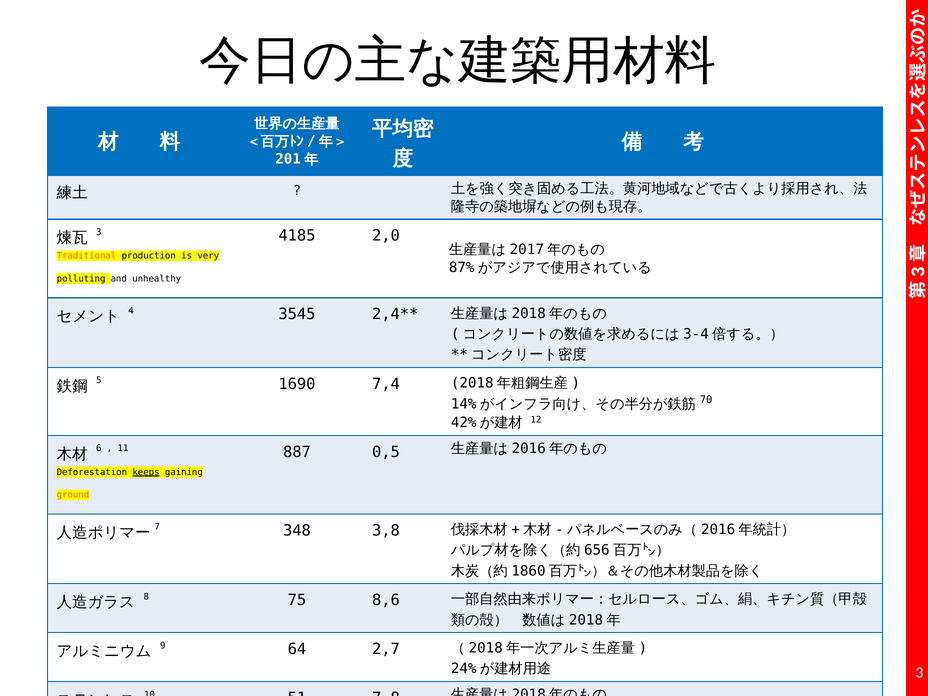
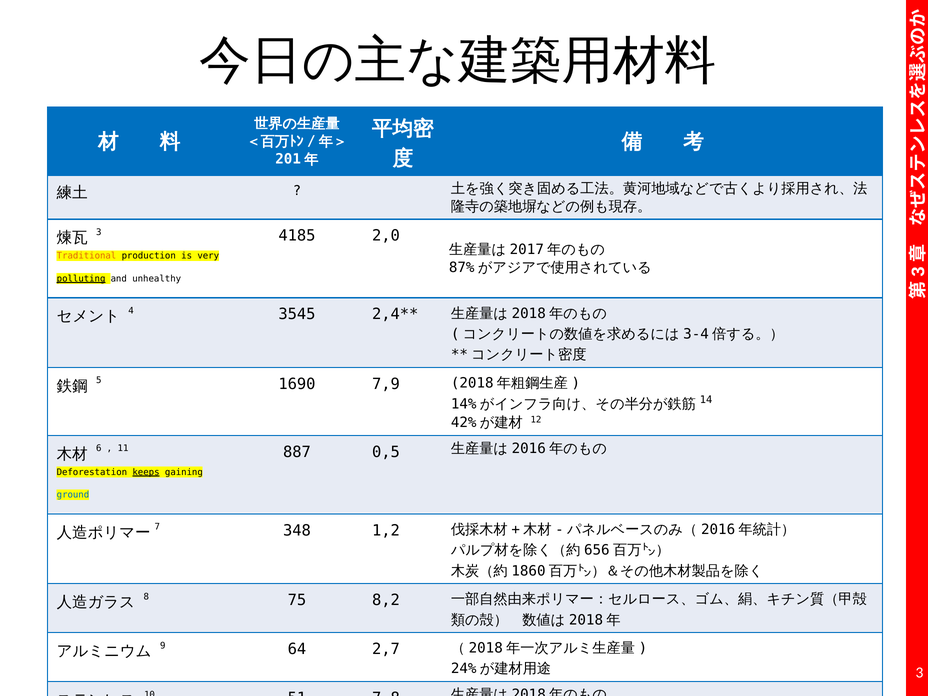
polluting underline: none -> present
7,4: 7,4 -> 7,9
70: 70 -> 14
ground colour: orange -> blue
3,8: 3,8 -> 1,2
8,6: 8,6 -> 8,2
